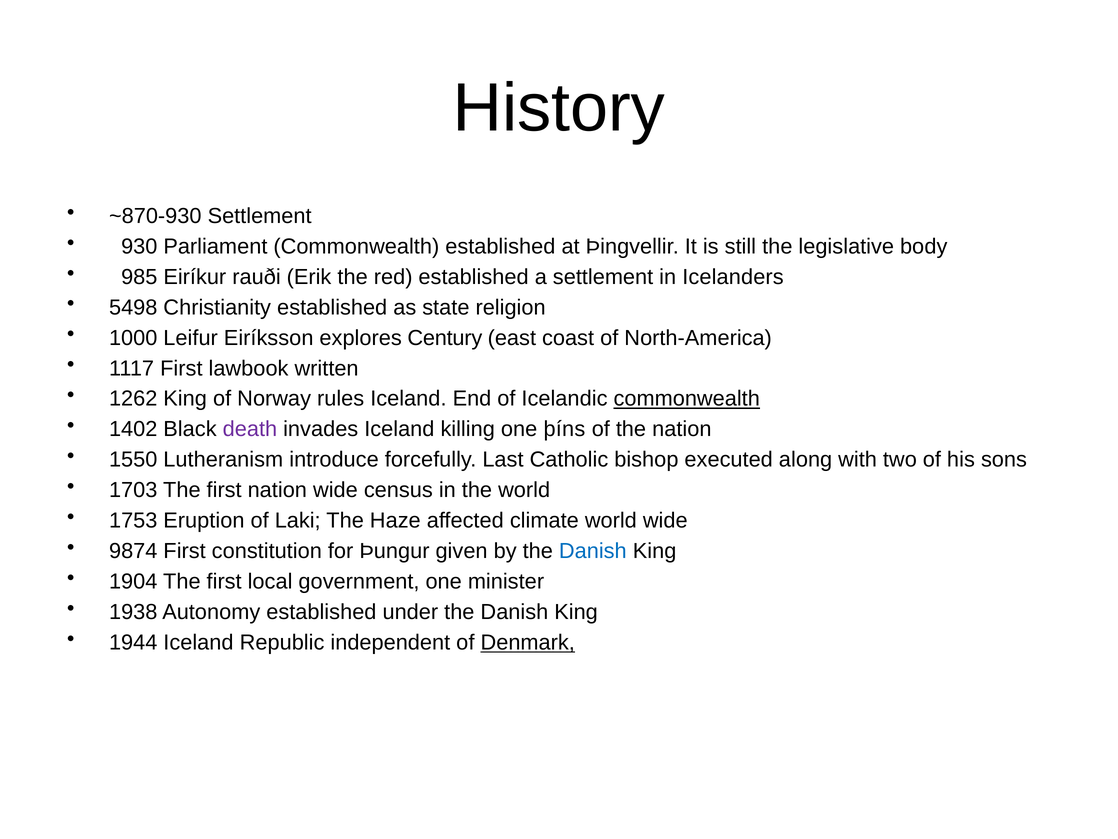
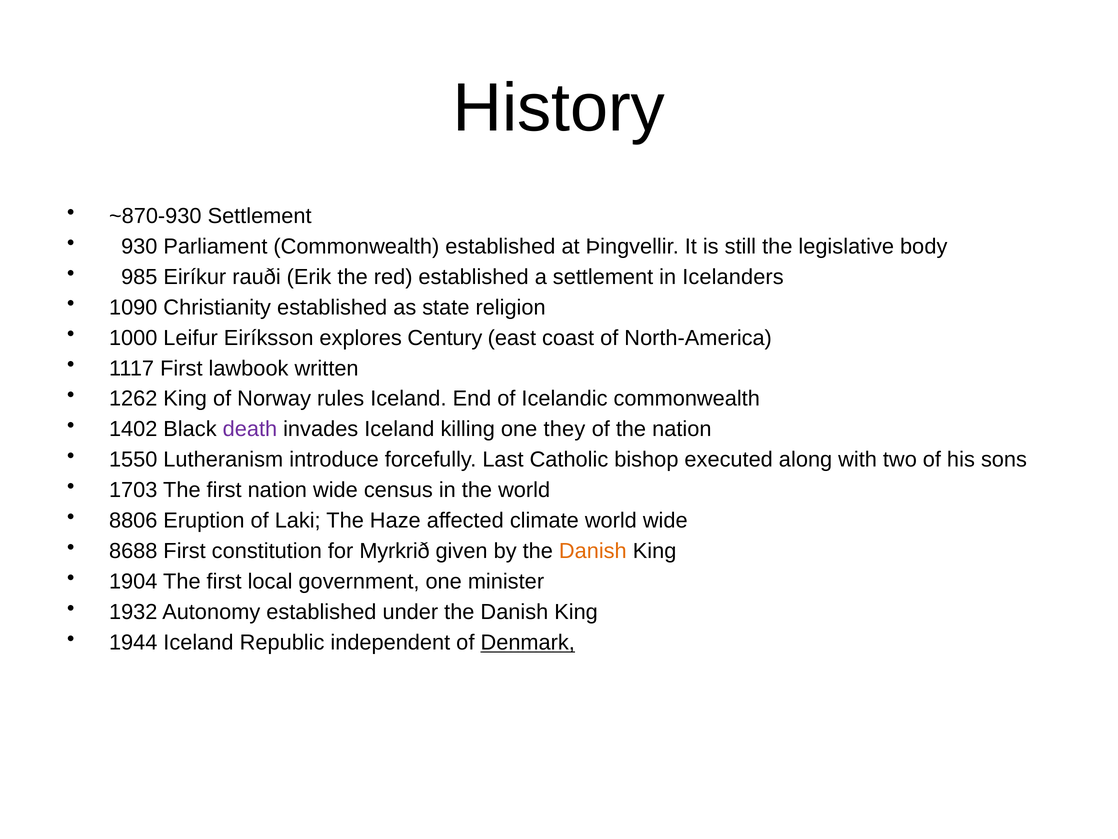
5498: 5498 -> 1090
commonwealth at (687, 399) underline: present -> none
þíns: þíns -> they
1753: 1753 -> 8806
9874: 9874 -> 8688
Þungur: Þungur -> Myrkrið
Danish at (593, 551) colour: blue -> orange
1938: 1938 -> 1932
